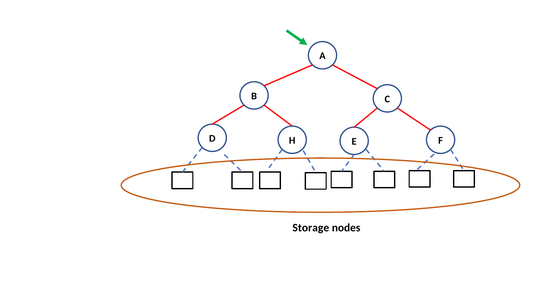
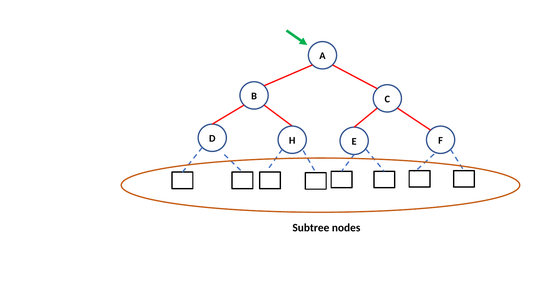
Storage: Storage -> Subtree
